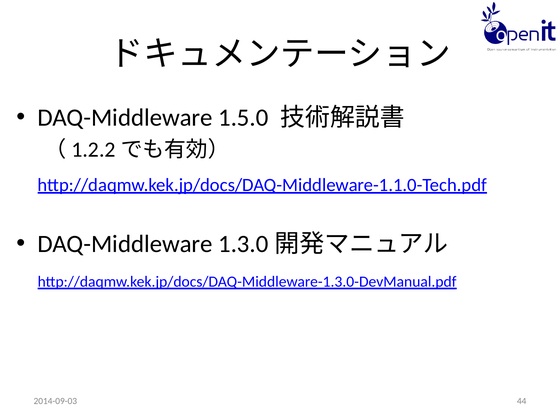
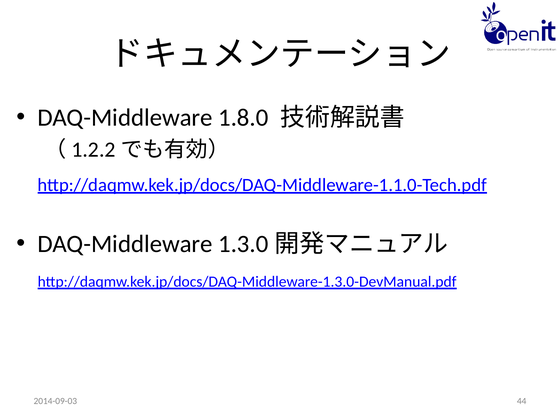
1.5.0: 1.5.0 -> 1.8.0
